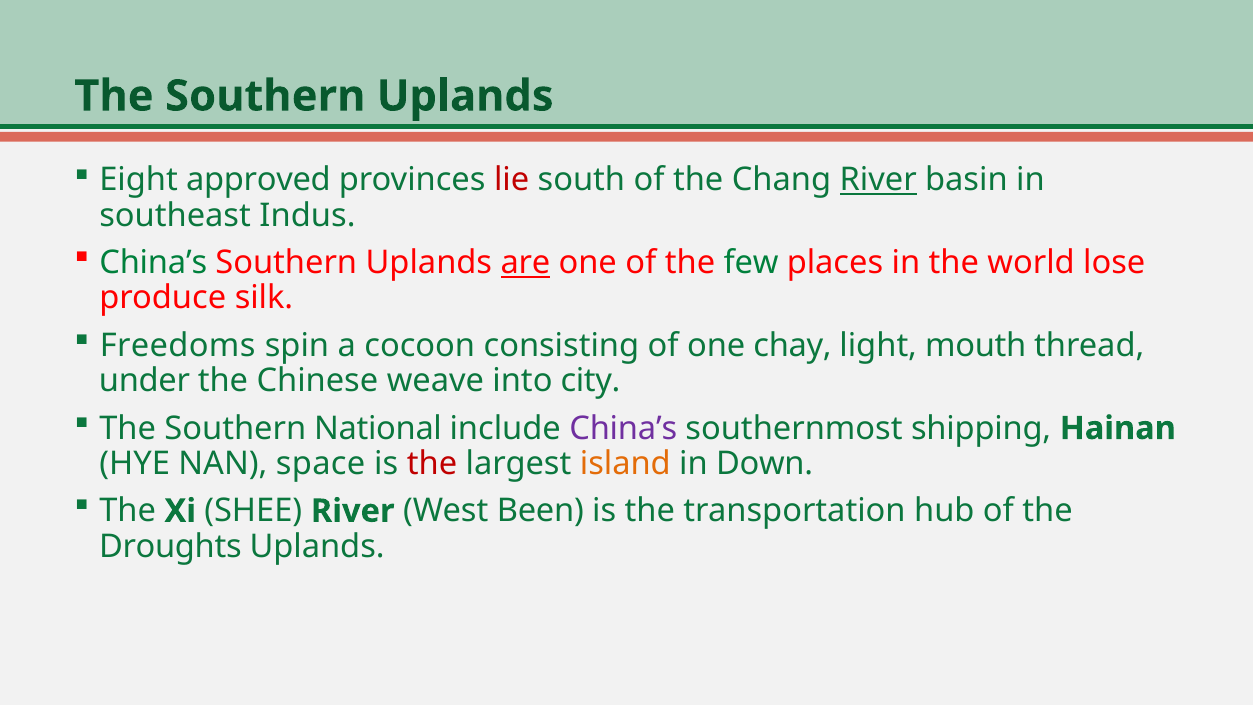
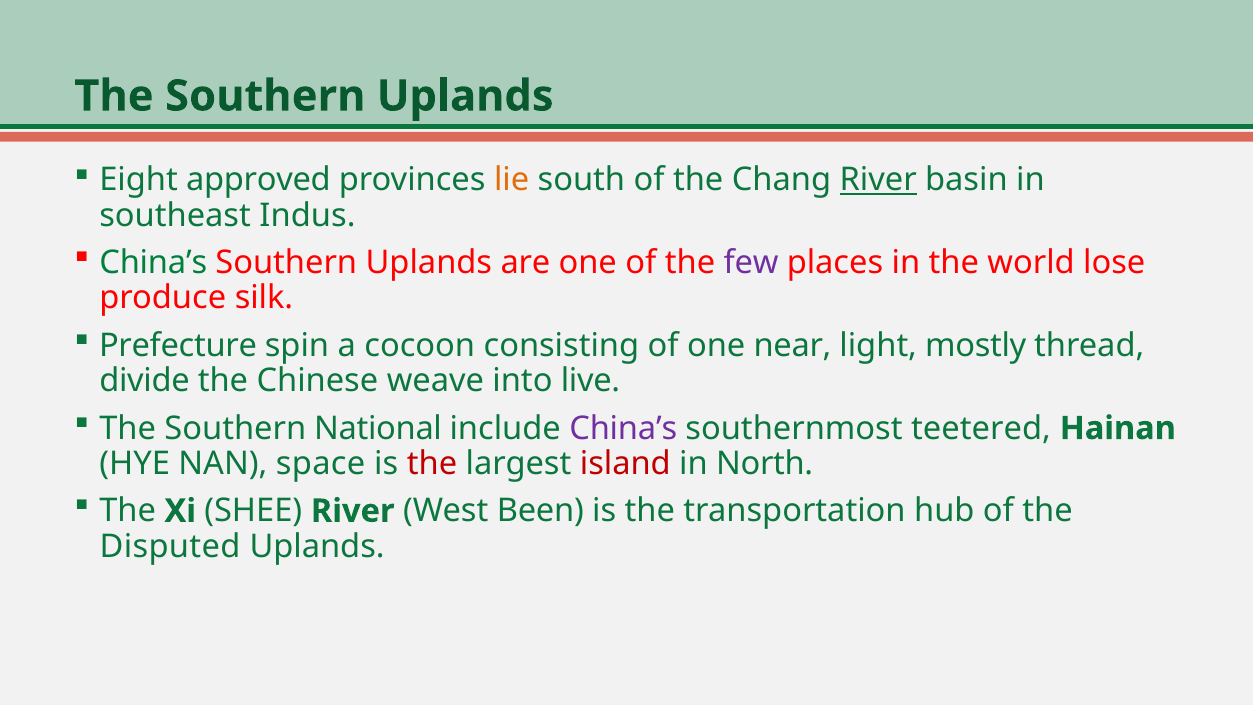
lie colour: red -> orange
are underline: present -> none
few colour: green -> purple
Freedoms: Freedoms -> Prefecture
chay: chay -> near
mouth: mouth -> mostly
under: under -> divide
city: city -> live
shipping: shipping -> teetered
island colour: orange -> red
Down: Down -> North
Droughts: Droughts -> Disputed
